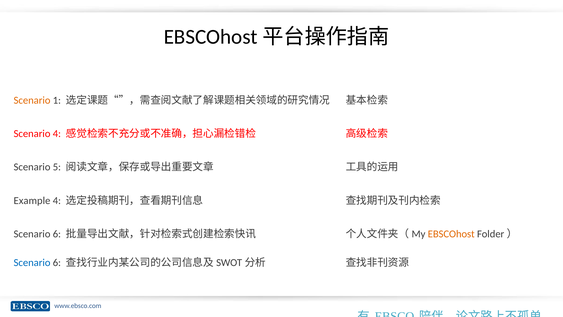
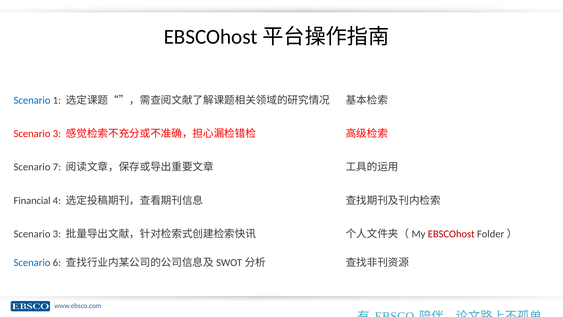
Scenario at (32, 100) colour: orange -> blue
4 at (57, 134): 4 -> 3
5: 5 -> 7
Example: Example -> Financial
6 at (57, 234): 6 -> 3
EBSCOhost colour: orange -> red
